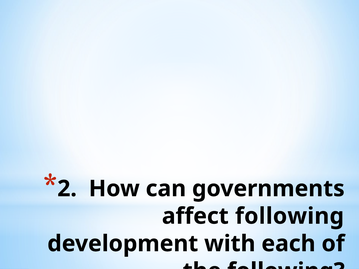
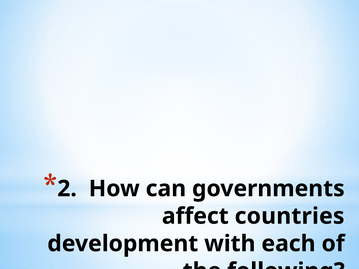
affect following: following -> countries
